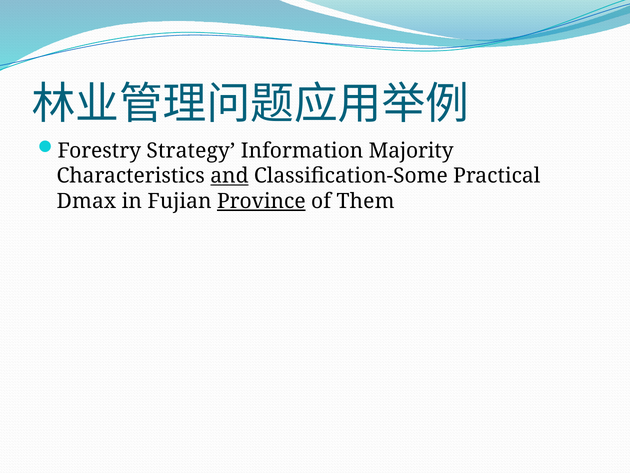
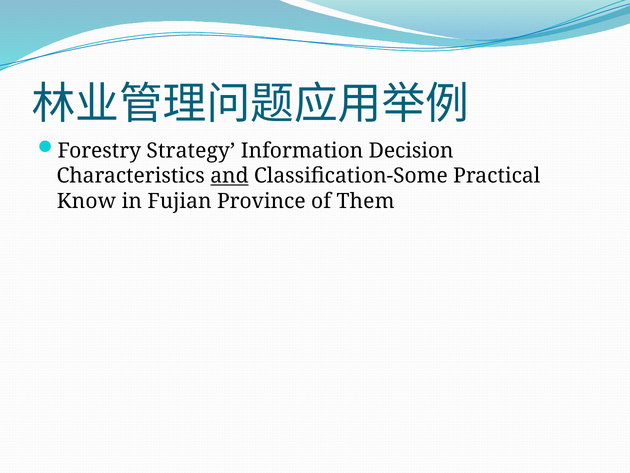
Majority: Majority -> Decision
Dmax: Dmax -> Know
Province underline: present -> none
